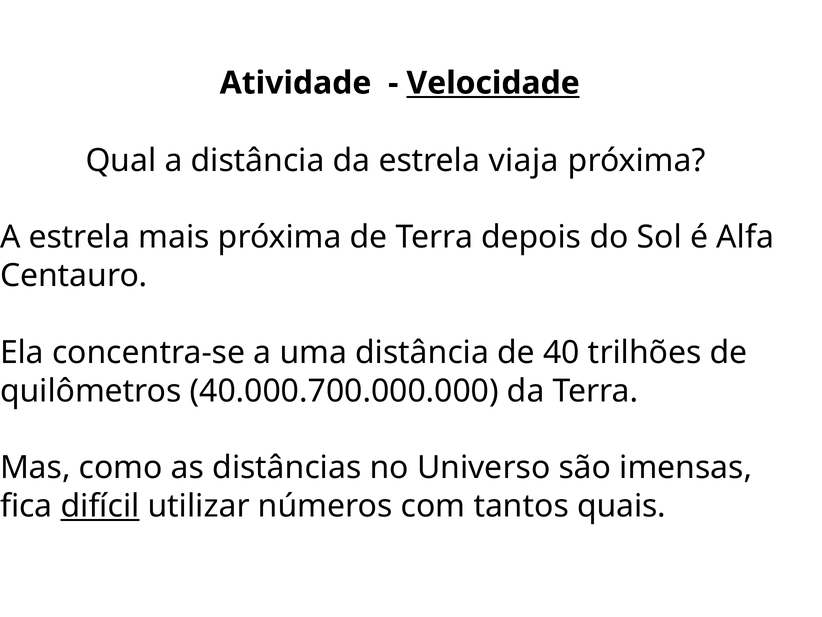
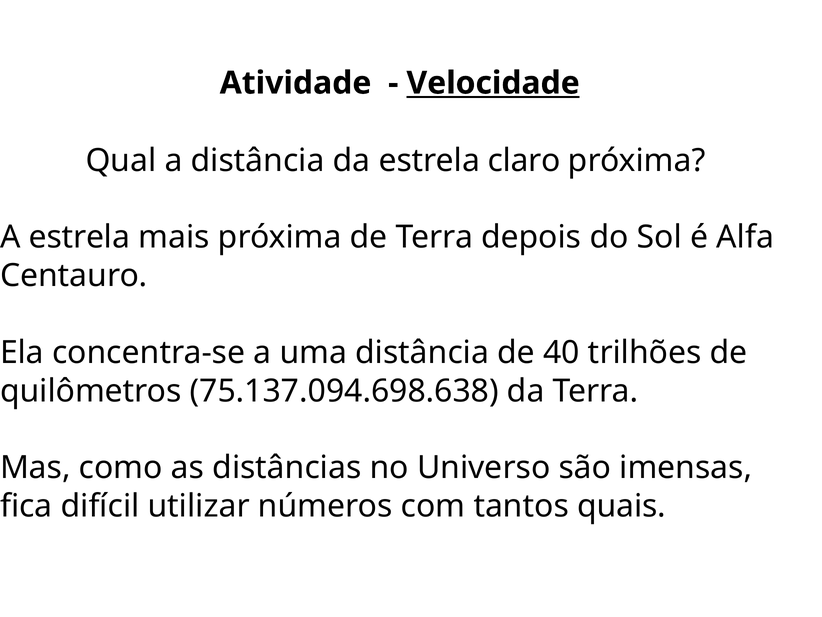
viaja: viaja -> claro
40.000.700.000.000: 40.000.700.000.000 -> 75.137.094.698.638
difícil underline: present -> none
